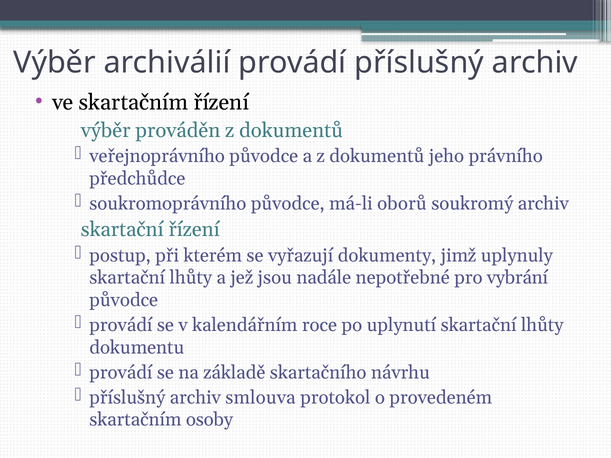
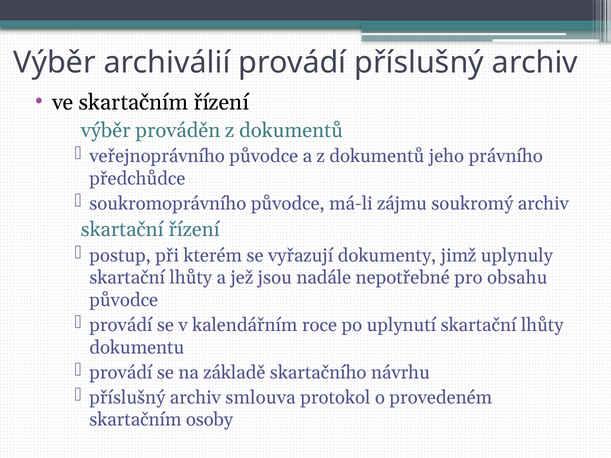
oborů: oborů -> zájmu
vybrání: vybrání -> obsahu
